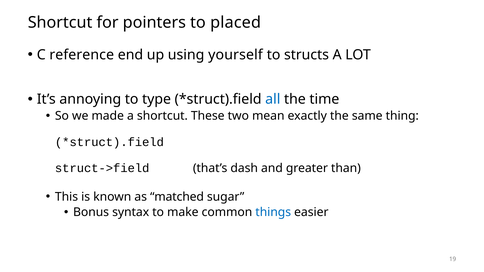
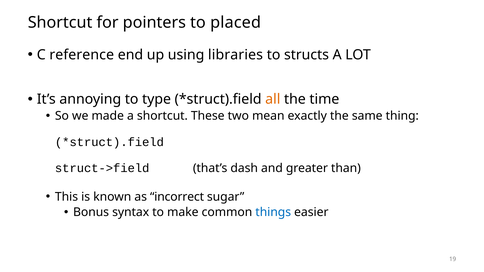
yourself: yourself -> libraries
all colour: blue -> orange
matched: matched -> incorrect
